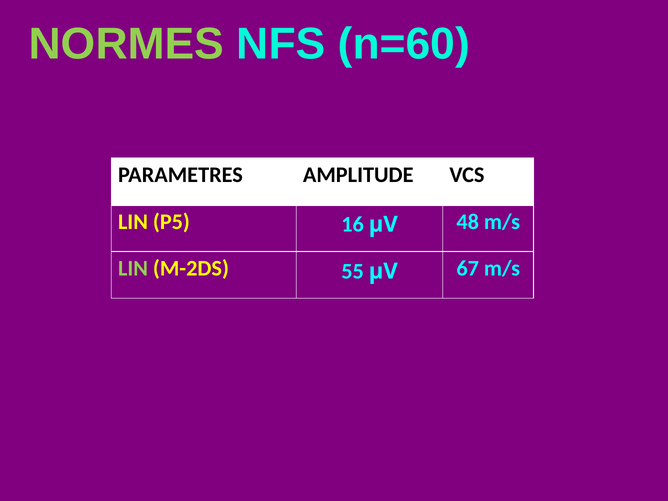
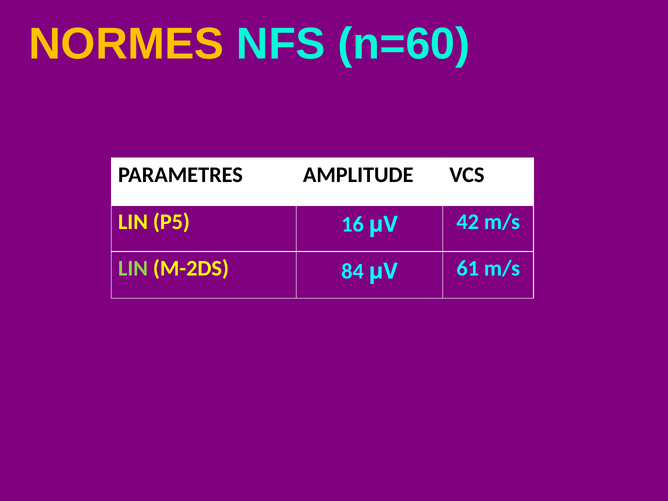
NORMES colour: light green -> yellow
48: 48 -> 42
55: 55 -> 84
67: 67 -> 61
